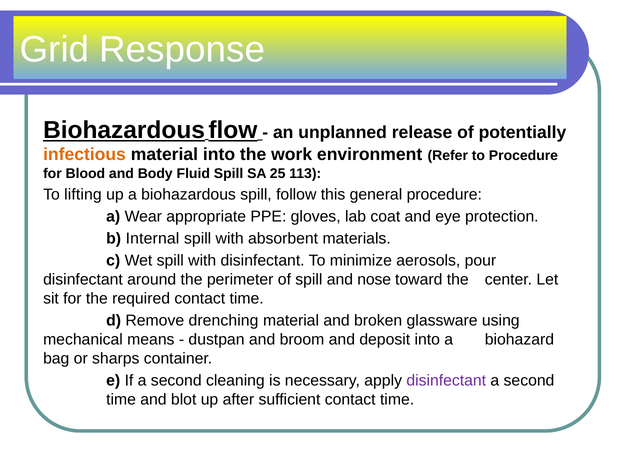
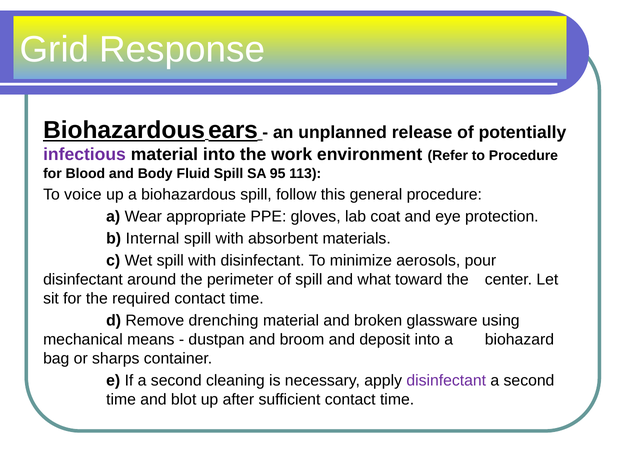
flow: flow -> ears
infectious colour: orange -> purple
25: 25 -> 95
lifting: lifting -> voice
nose: nose -> what
